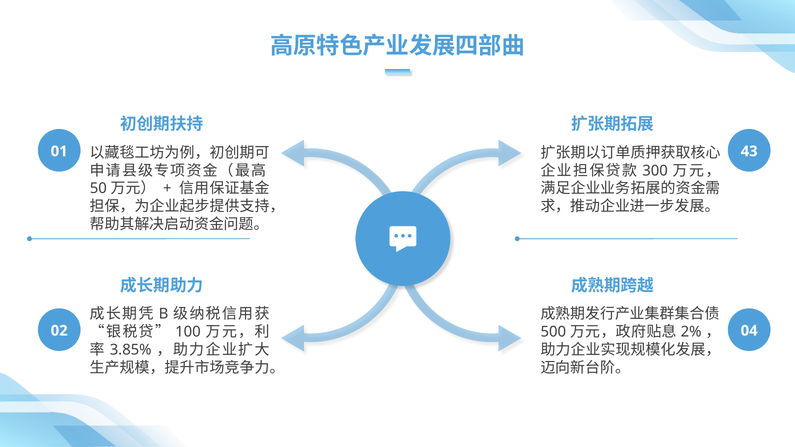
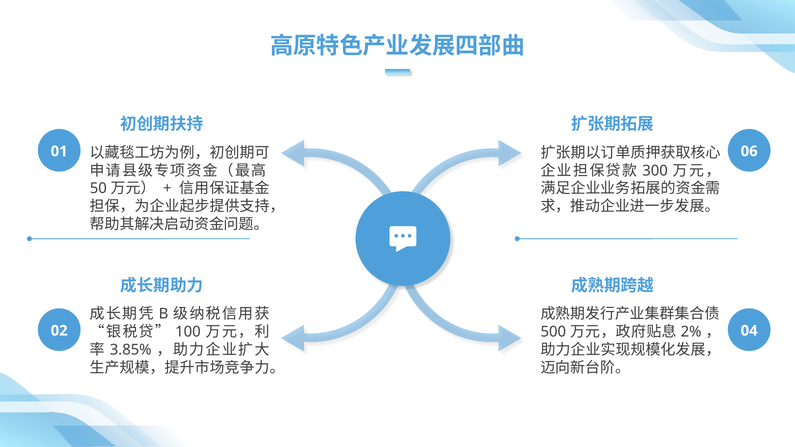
43: 43 -> 06
